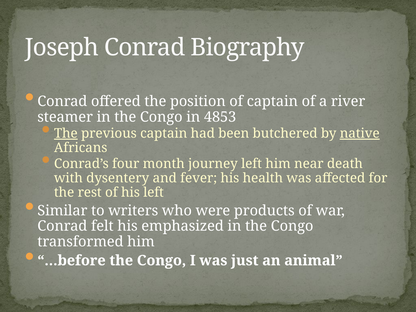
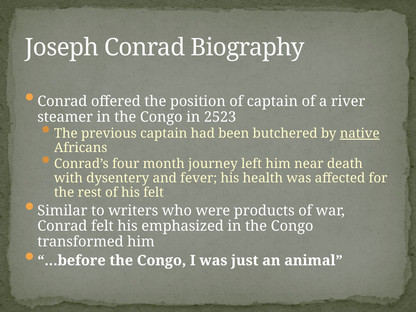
4853: 4853 -> 2523
The at (66, 133) underline: present -> none
his left: left -> felt
